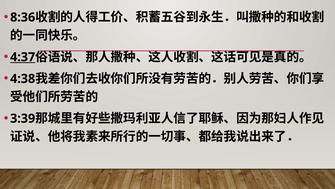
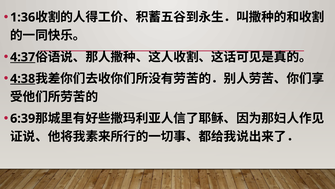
8:36: 8:36 -> 1:36
4:38 underline: none -> present
3:39: 3:39 -> 6:39
